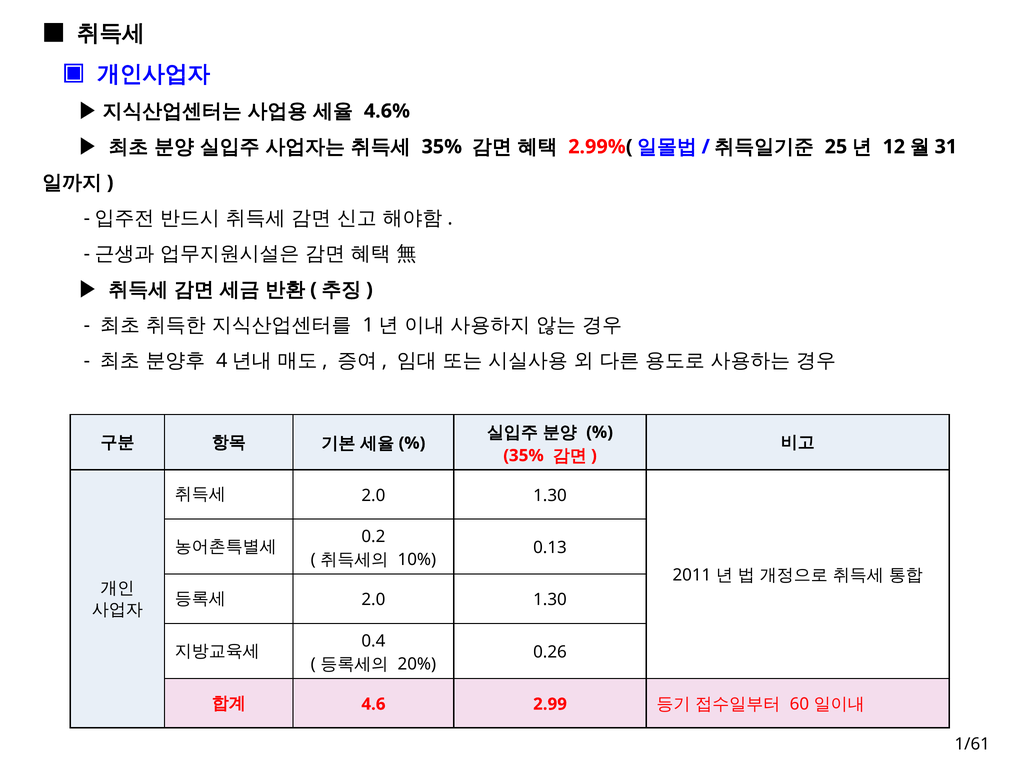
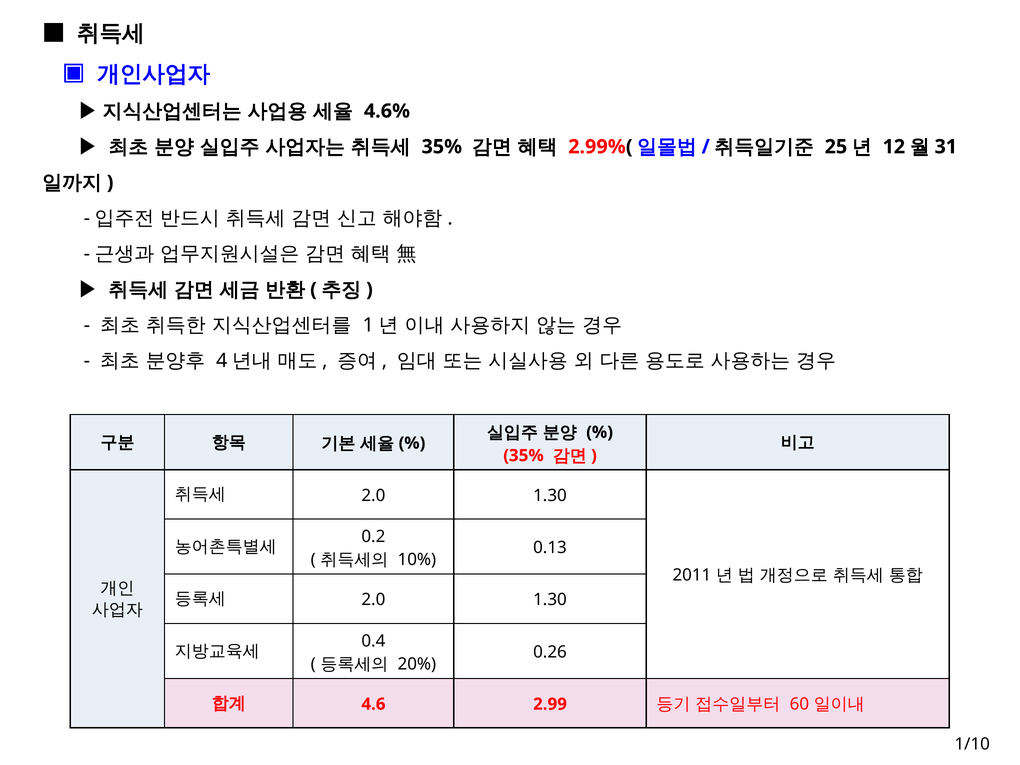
1/61: 1/61 -> 1/10
